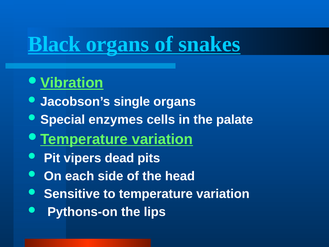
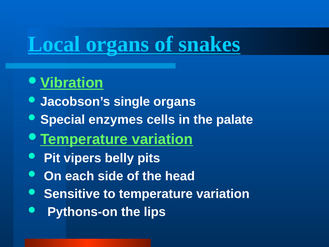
Black: Black -> Local
dead: dead -> belly
